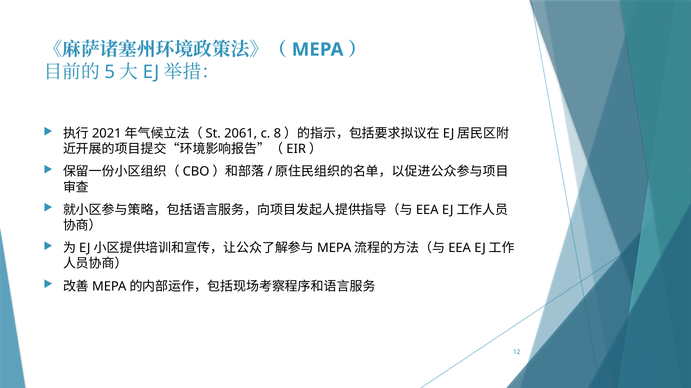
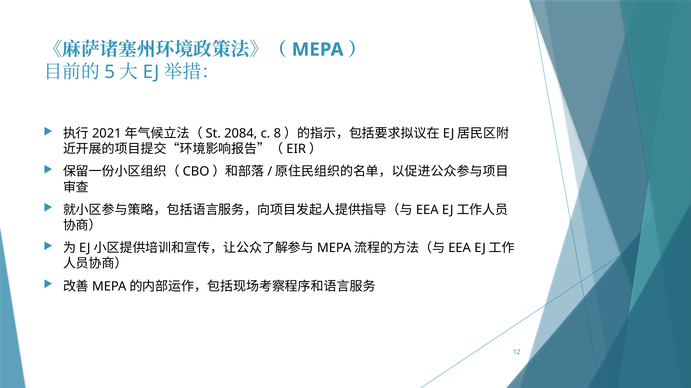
2061: 2061 -> 2084
